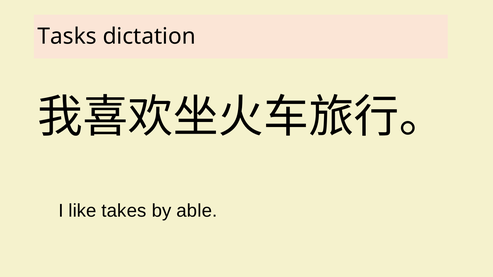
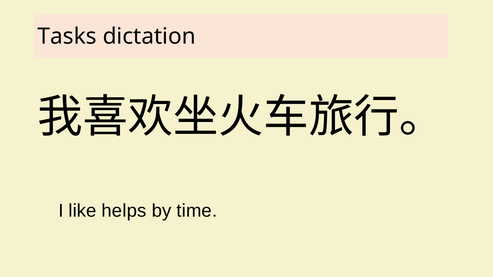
takes: takes -> helps
able: able -> time
